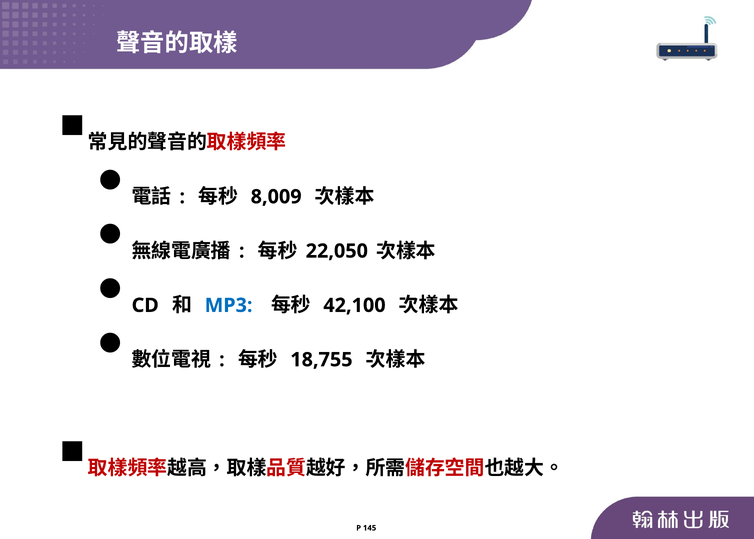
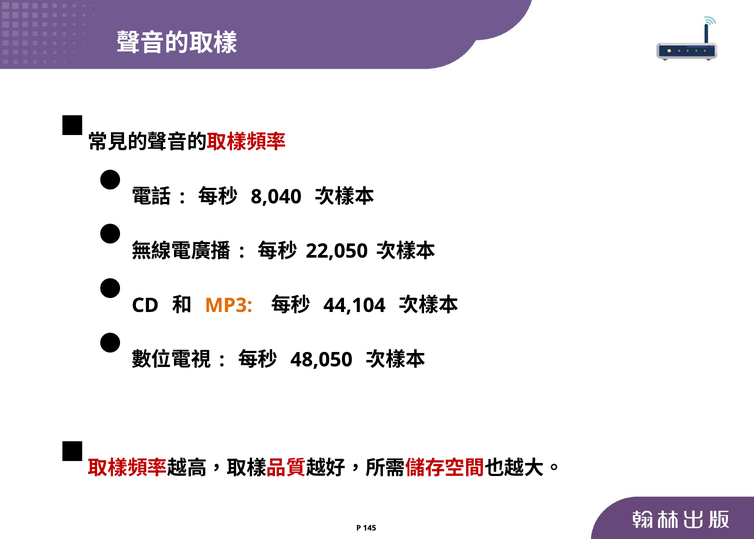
8,009: 8,009 -> 8,040
MP3 colour: blue -> orange
42,100: 42,100 -> 44,104
18,755: 18,755 -> 48,050
